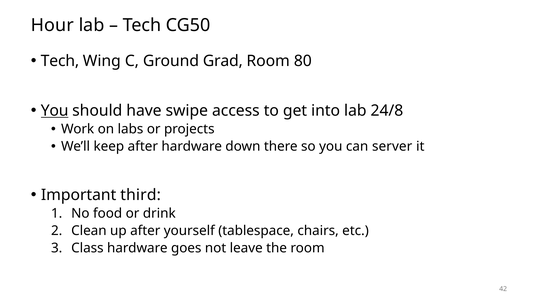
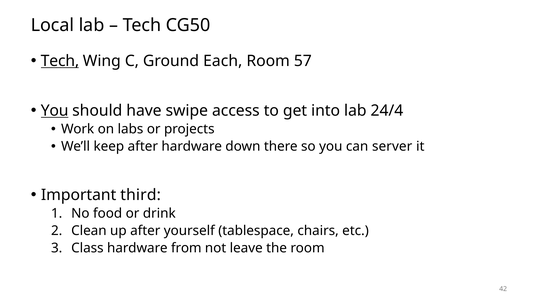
Hour: Hour -> Local
Tech at (60, 61) underline: none -> present
Grad: Grad -> Each
80: 80 -> 57
24/8: 24/8 -> 24/4
goes: goes -> from
